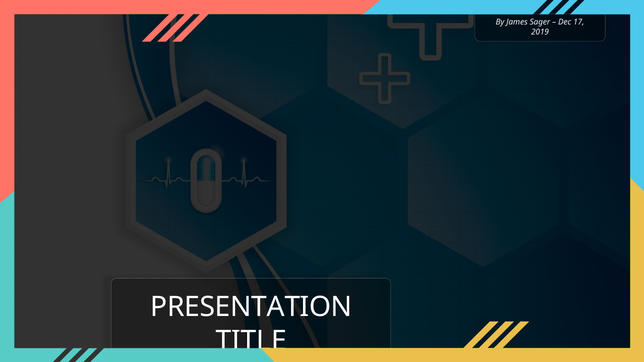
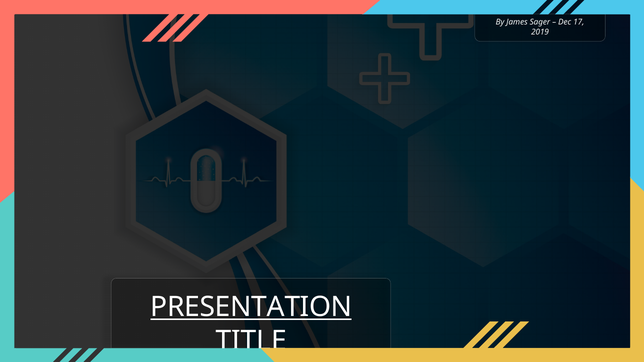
PRESENTATION at (251, 307) underline: none -> present
